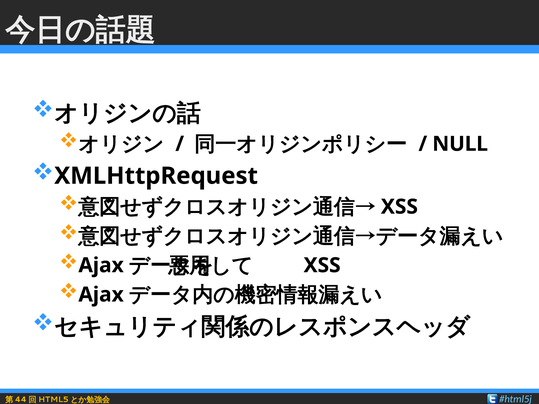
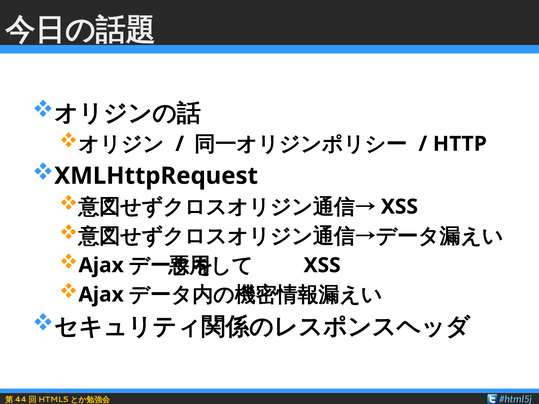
NULL: NULL -> HTTP
